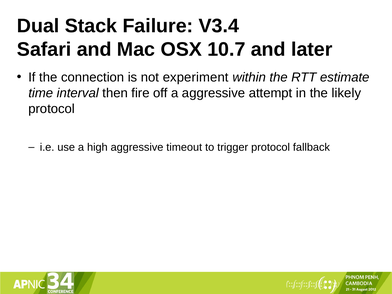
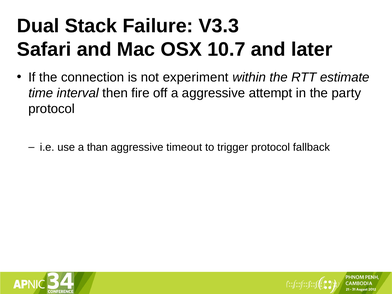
V3.4: V3.4 -> V3.3
likely: likely -> party
high: high -> than
